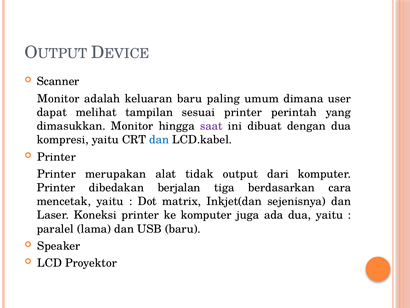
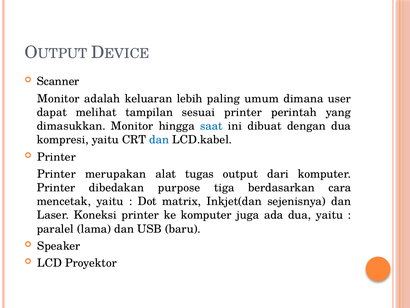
keluaran baru: baru -> lebih
saat colour: purple -> blue
tidak: tidak -> tugas
berjalan: berjalan -> purpose
